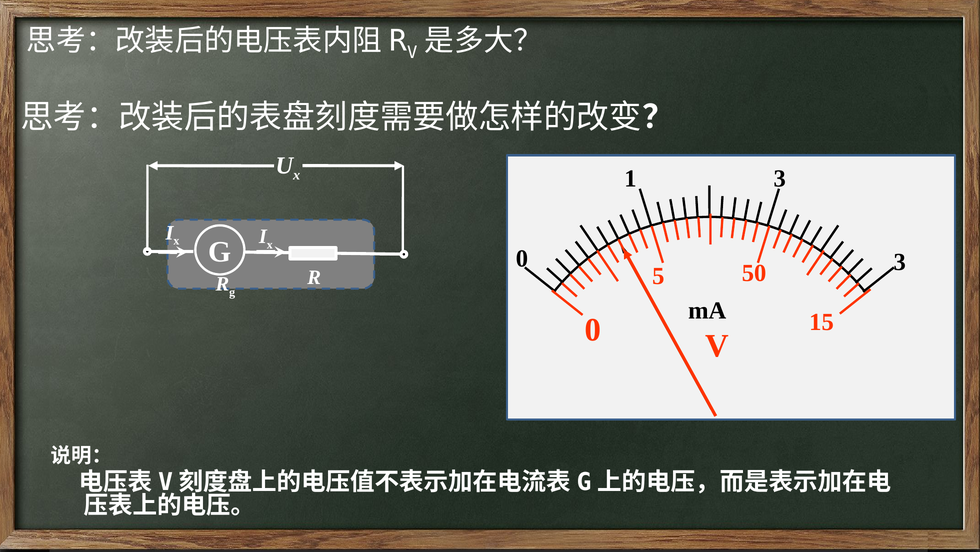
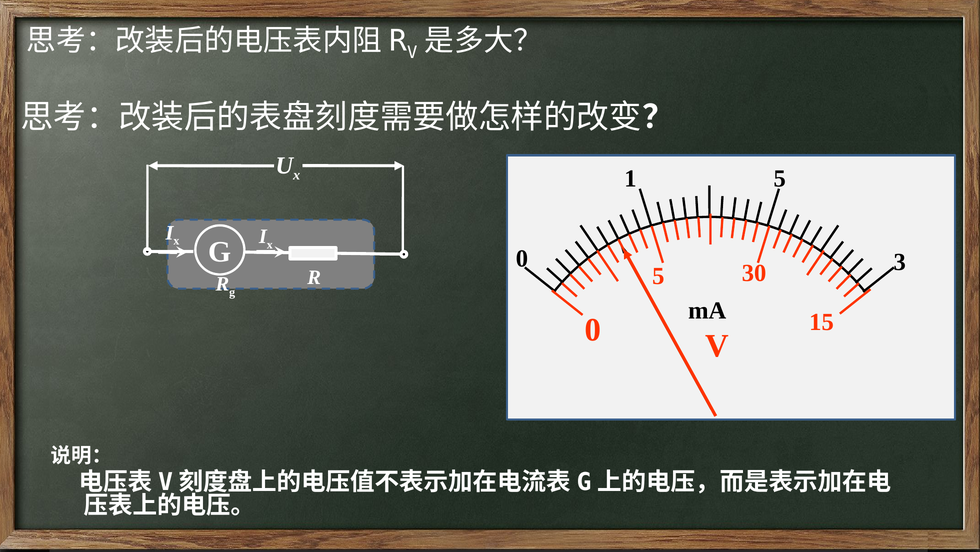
1 3: 3 -> 5
50: 50 -> 30
